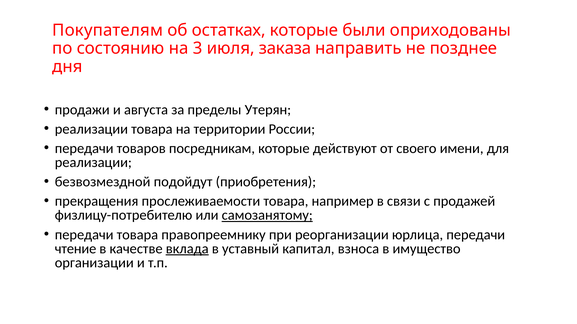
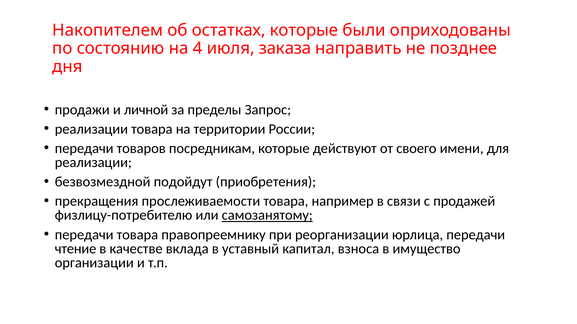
Покупателям: Покупателям -> Накопителем
3: 3 -> 4
августа: августа -> личной
Утерян: Утерян -> Запрос
вклада underline: present -> none
